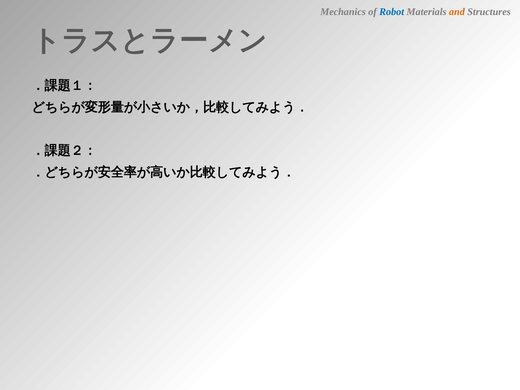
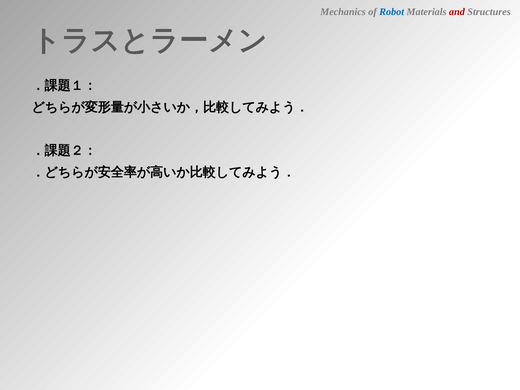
and colour: orange -> red
